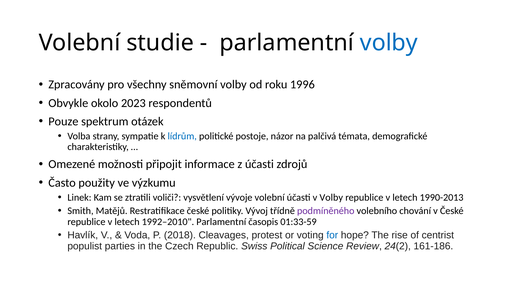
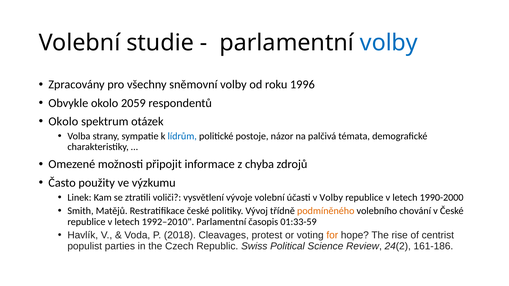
2023: 2023 -> 2059
Pouze at (63, 122): Pouze -> Okolo
z účasti: účasti -> chyba
1990-2013: 1990-2013 -> 1990-2000
podmíněného colour: purple -> orange
for colour: blue -> orange
